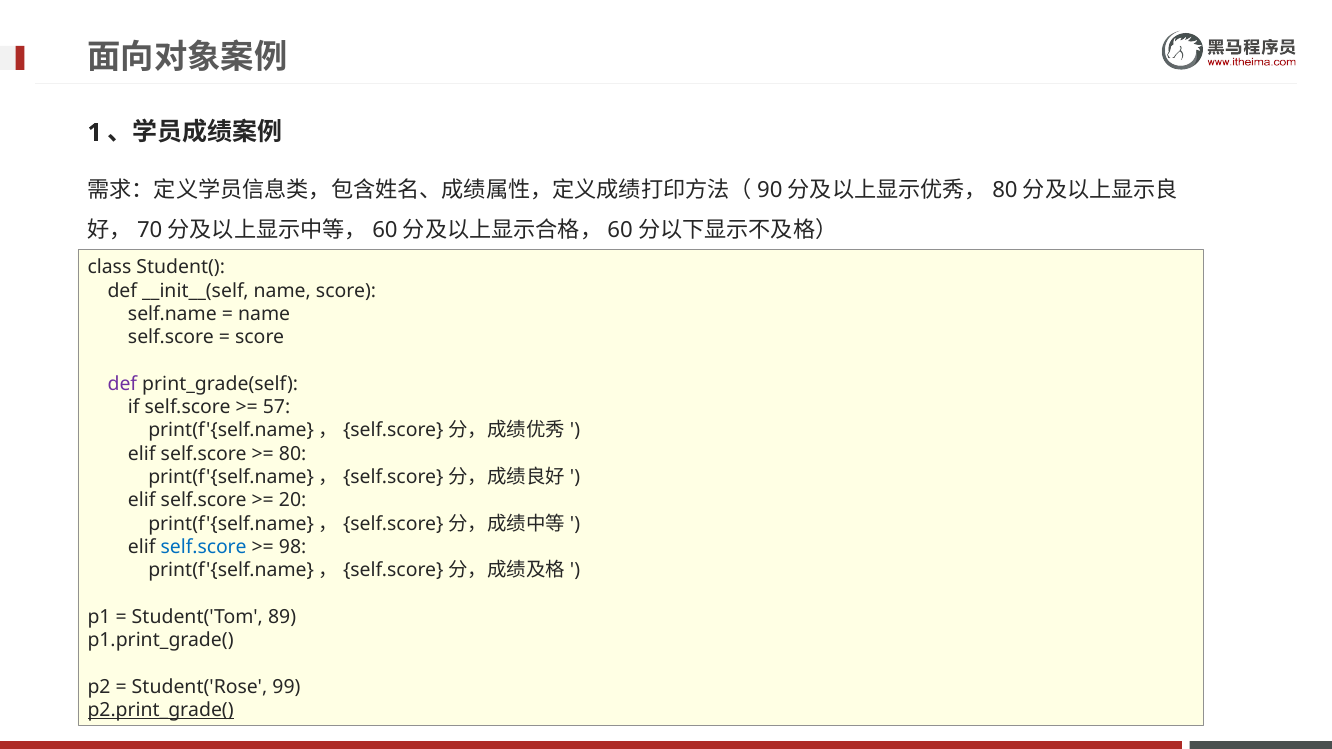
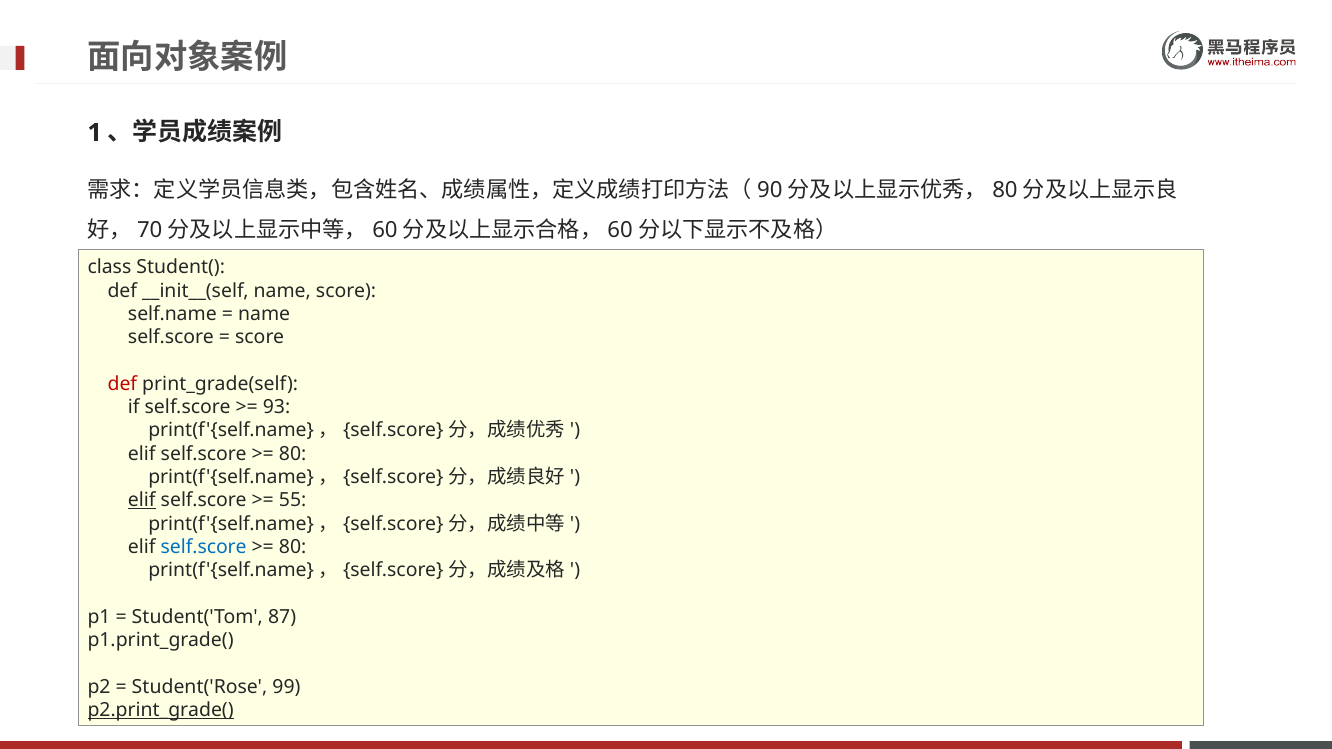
def at (122, 384) colour: purple -> red
57: 57 -> 93
elif at (142, 501) underline: none -> present
20: 20 -> 55
98 at (293, 547): 98 -> 80
89: 89 -> 87
